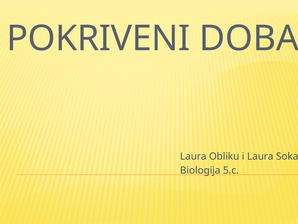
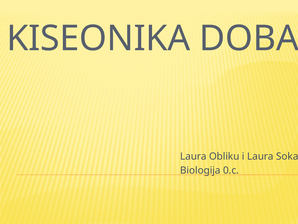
POKRIVENI: POKRIVENI -> KISEONIKA
5.c: 5.c -> 0.c
